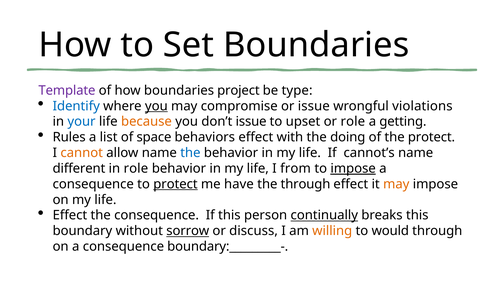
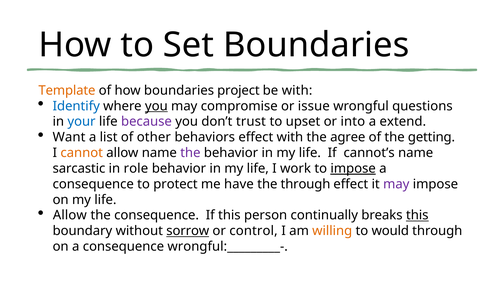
Template colour: purple -> orange
be type: type -> with
violations: violations -> questions
because colour: orange -> purple
don’t issue: issue -> trust
or role: role -> into
getting: getting -> extend
Rules: Rules -> Want
space: space -> other
doing: doing -> agree
the protect: protect -> getting
the at (190, 153) colour: blue -> purple
different: different -> sarcastic
from: from -> work
protect at (175, 184) underline: present -> none
may at (396, 184) colour: orange -> purple
Effect at (70, 215): Effect -> Allow
continually underline: present -> none
this at (417, 215) underline: none -> present
discuss: discuss -> control
boundary:_________-: boundary:_________- -> wrongful:_________-
